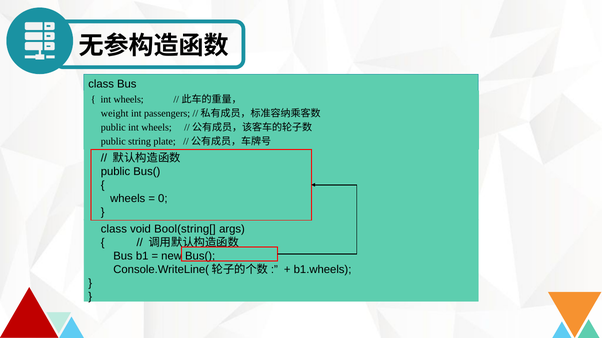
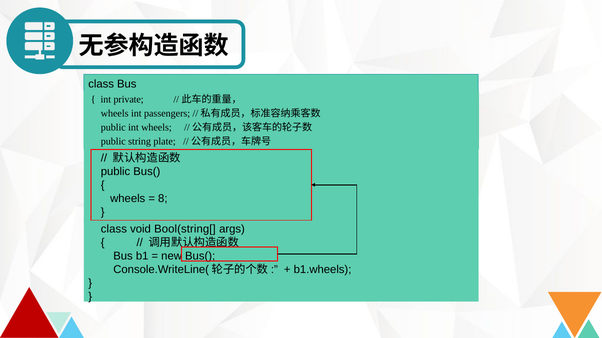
wheels at (129, 100): wheels -> private
weight at (115, 114): weight -> wheels
0: 0 -> 8
